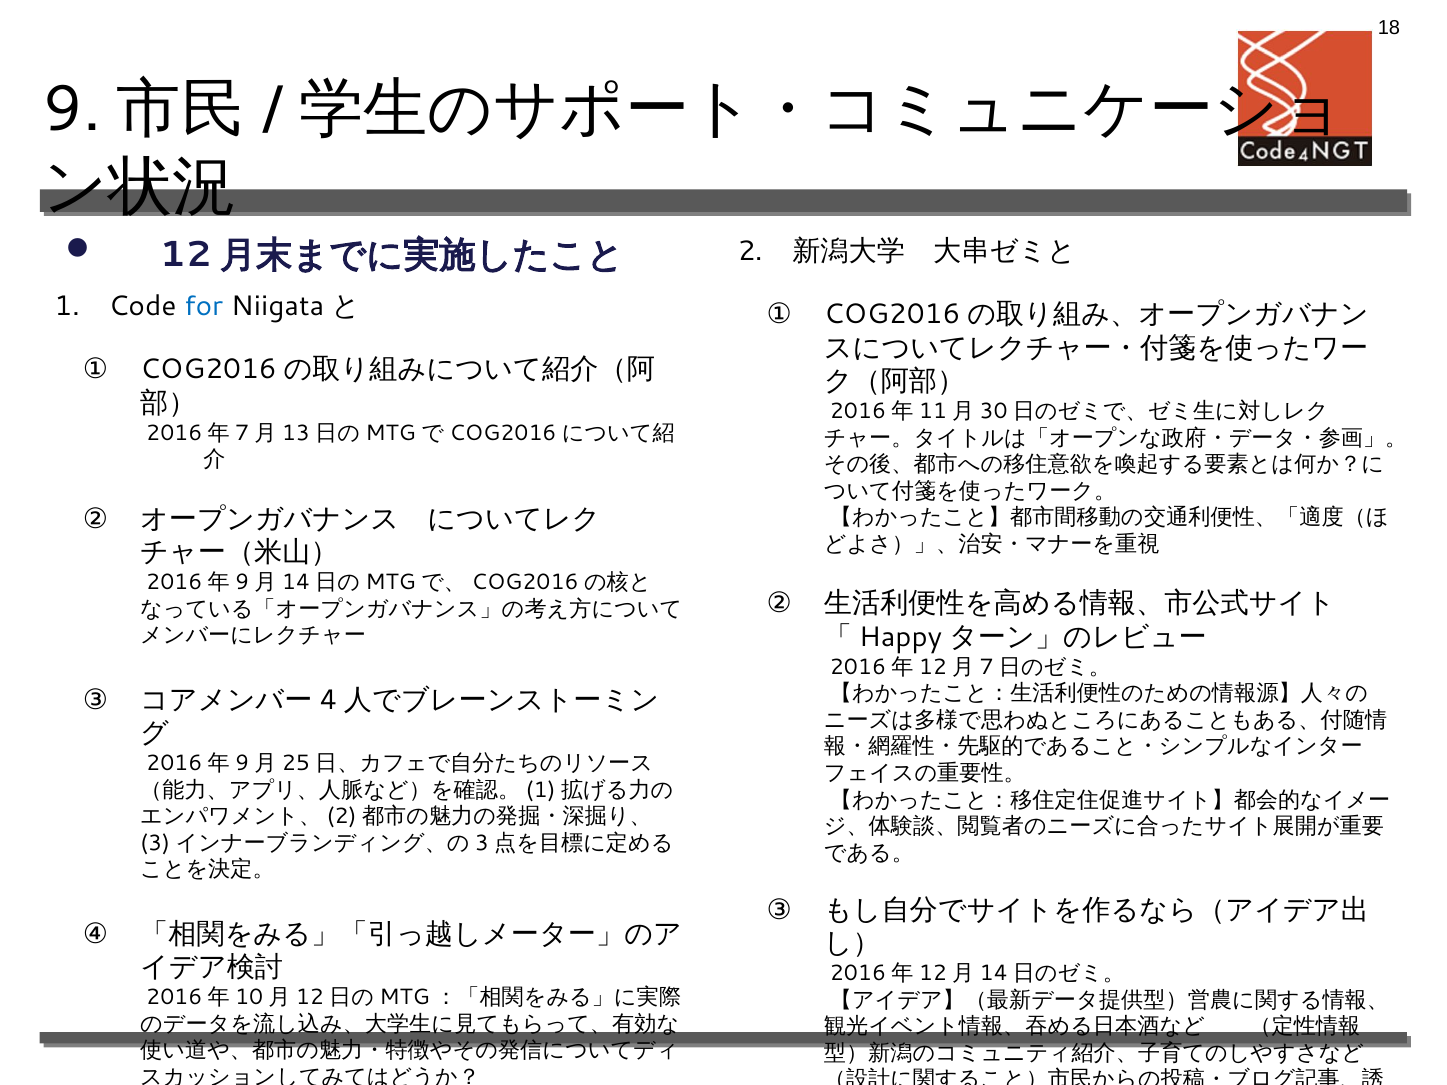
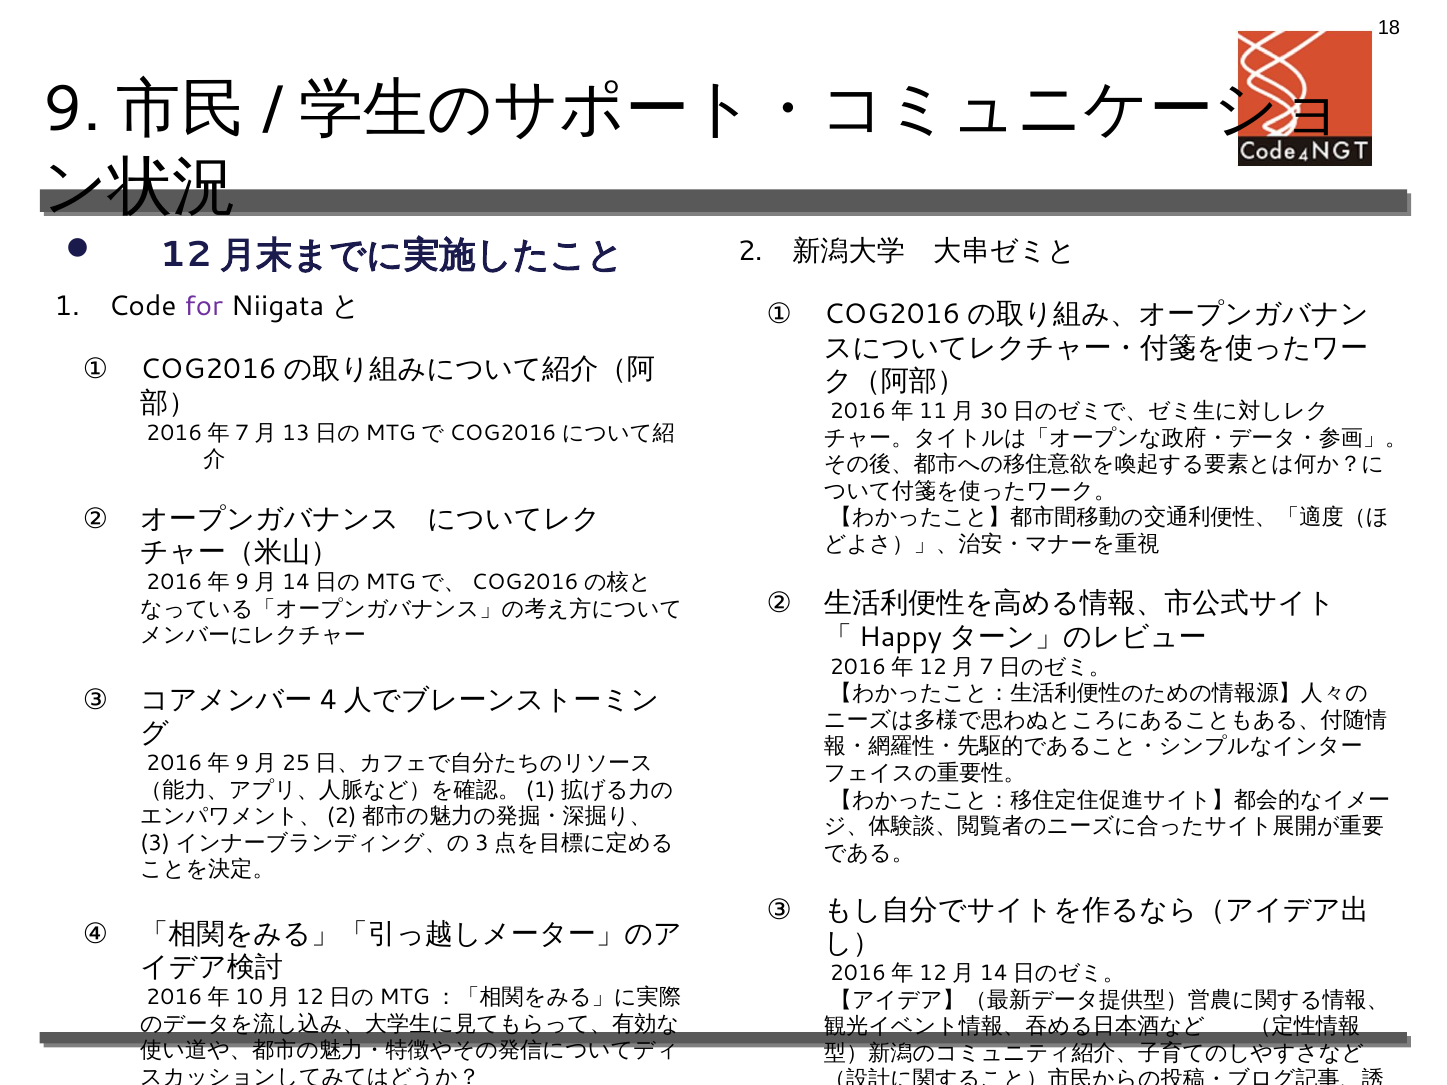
for colour: blue -> purple
